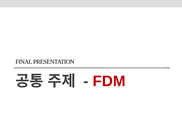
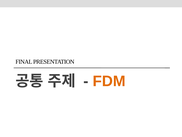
FDM colour: red -> orange
